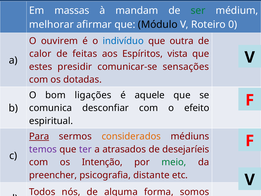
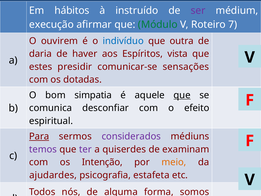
massas: massas -> hábitos
mandam: mandam -> instruído
ser colour: green -> purple
melhorar: melhorar -> execução
Módulo colour: black -> green
0: 0 -> 7
calor: calor -> daria
feitas: feitas -> haver
ligações: ligações -> simpatia
que at (182, 95) underline: none -> present
considerados colour: orange -> purple
atrasados: atrasados -> quiserdes
desejaríeis: desejaríeis -> examinam
meio colour: green -> orange
preencher: preencher -> ajudardes
distante: distante -> estafeta
